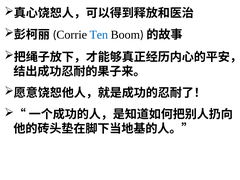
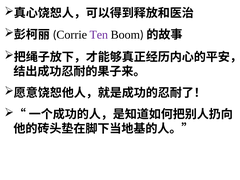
Ten colour: blue -> purple
